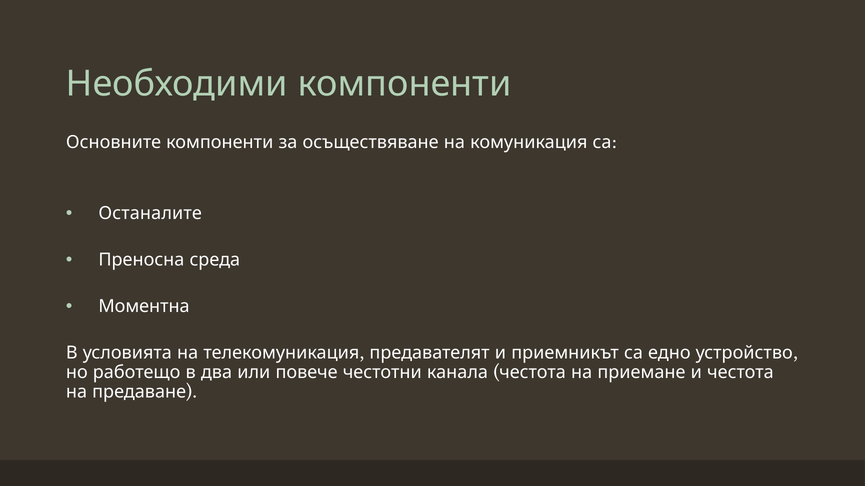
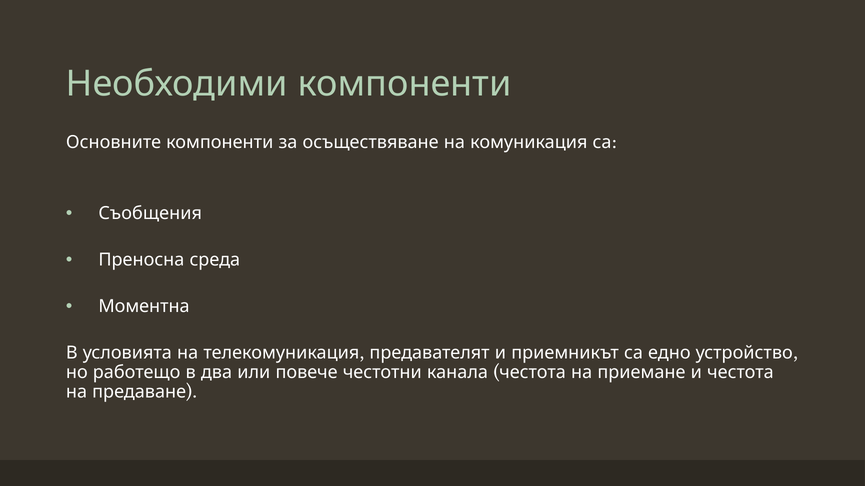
Останалите: Останалите -> Съобщения
